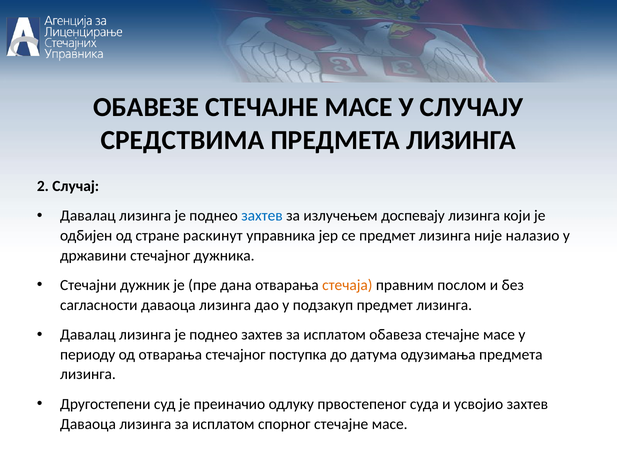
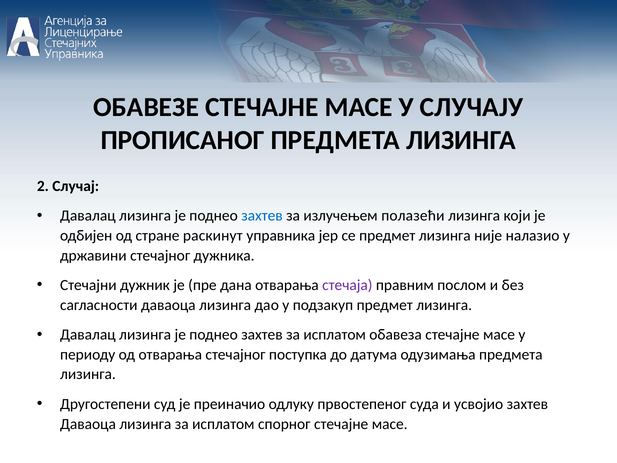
СРЕДСТВИМА: СРЕДСТВИМА -> ПРОПИСАНОГ
доспевају: доспевају -> полазећи
стечаја colour: orange -> purple
